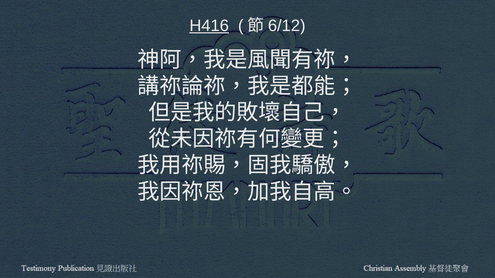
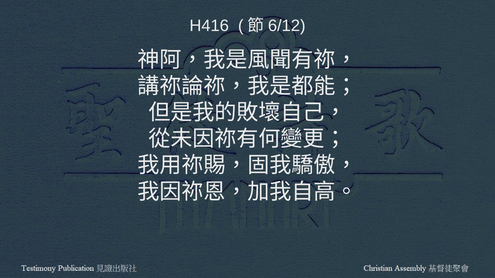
H416 underline: present -> none
